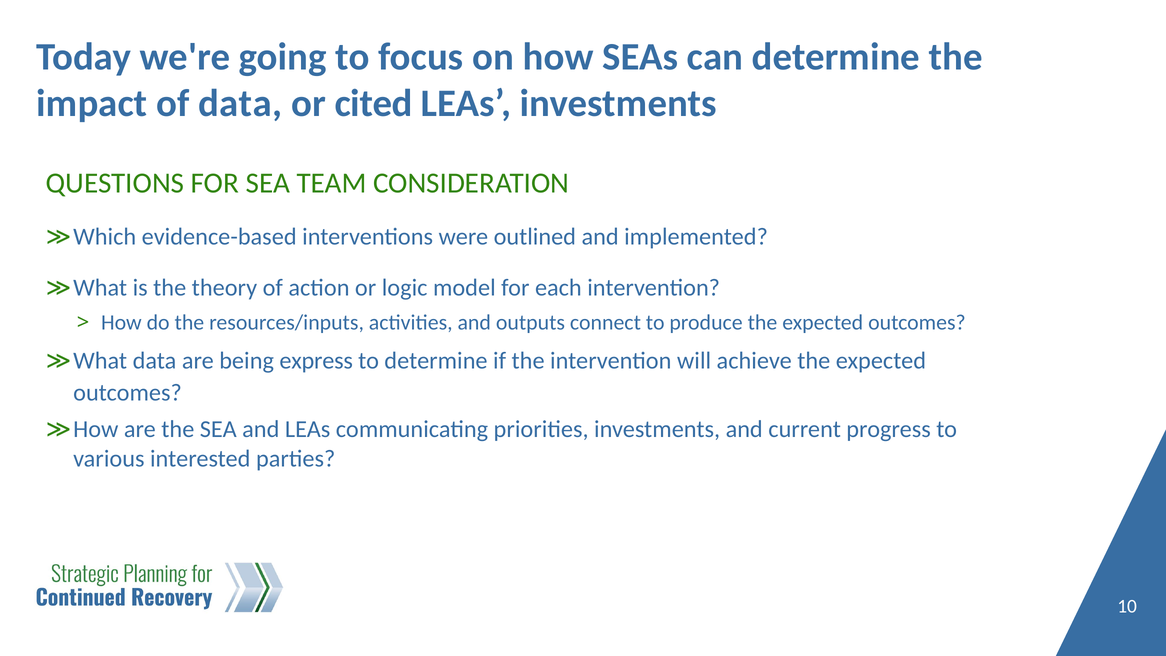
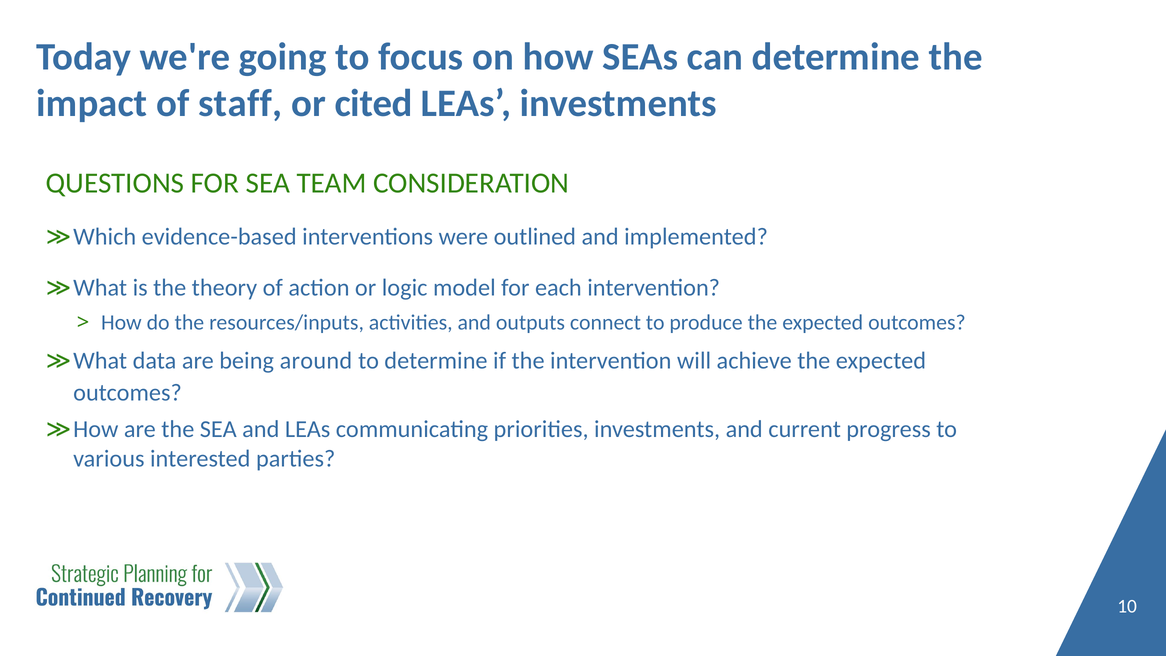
of data: data -> staff
express: express -> around
